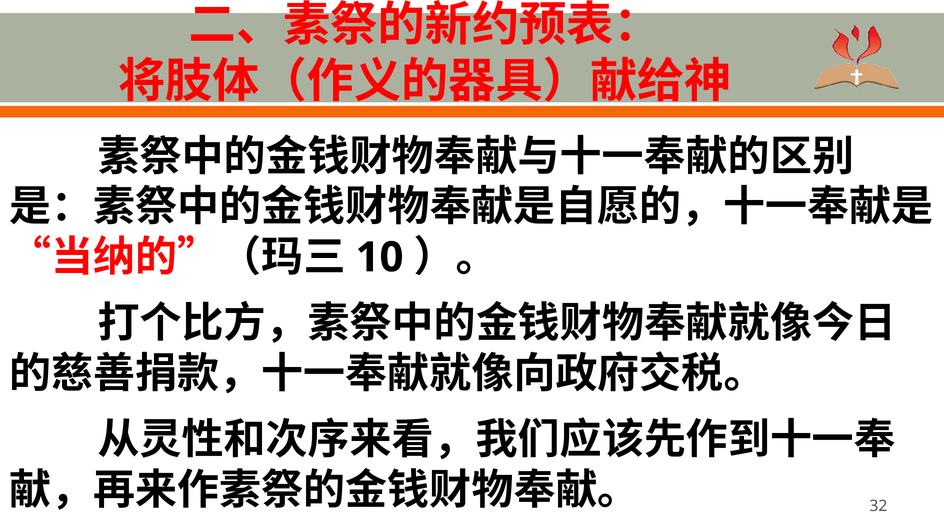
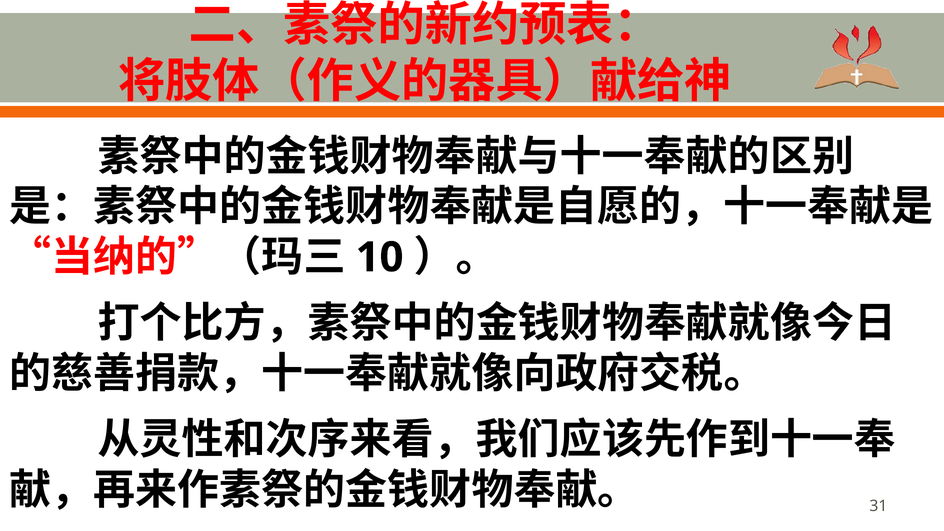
32: 32 -> 31
